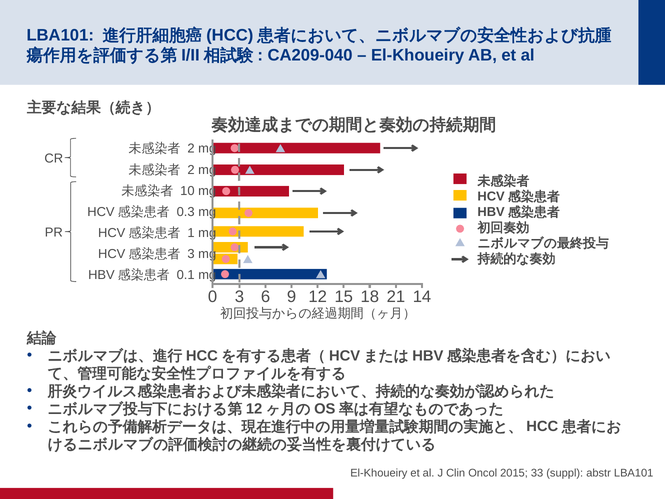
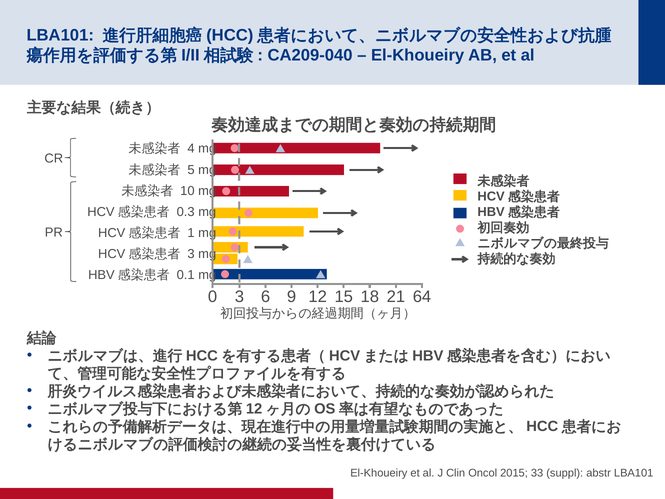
2 at (191, 149): 2 -> 4
2 at (191, 170): 2 -> 5
14: 14 -> 64
